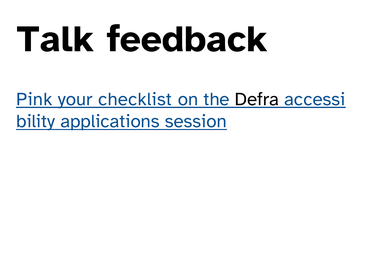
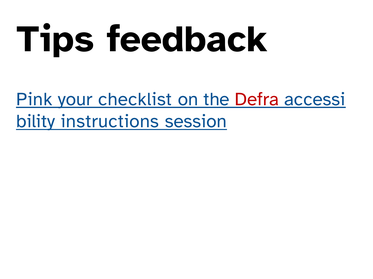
Talk: Talk -> Tips
Defra colour: black -> red
applications: applications -> instructions
